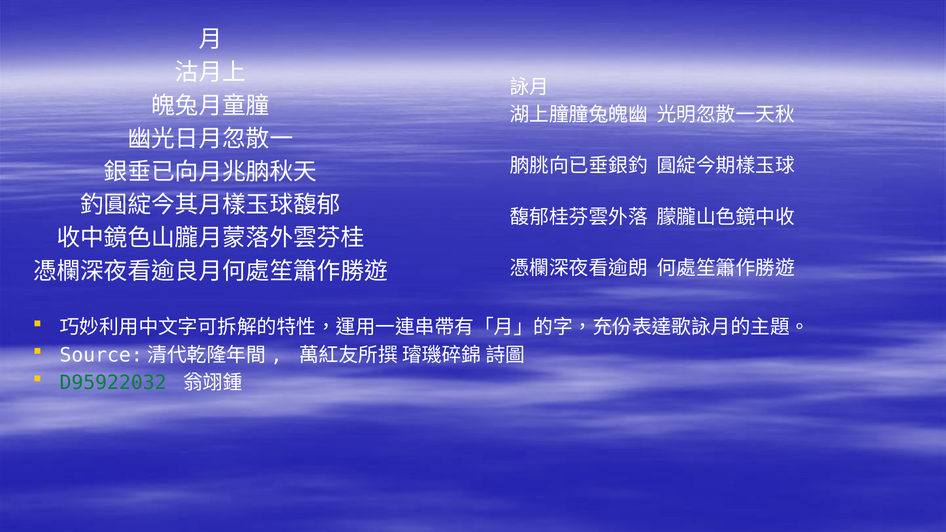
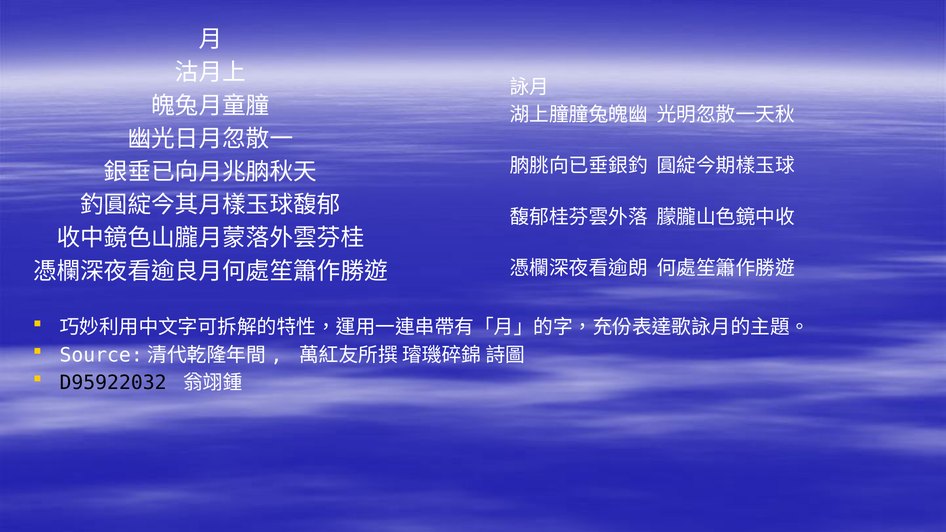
D95922032 colour: green -> black
